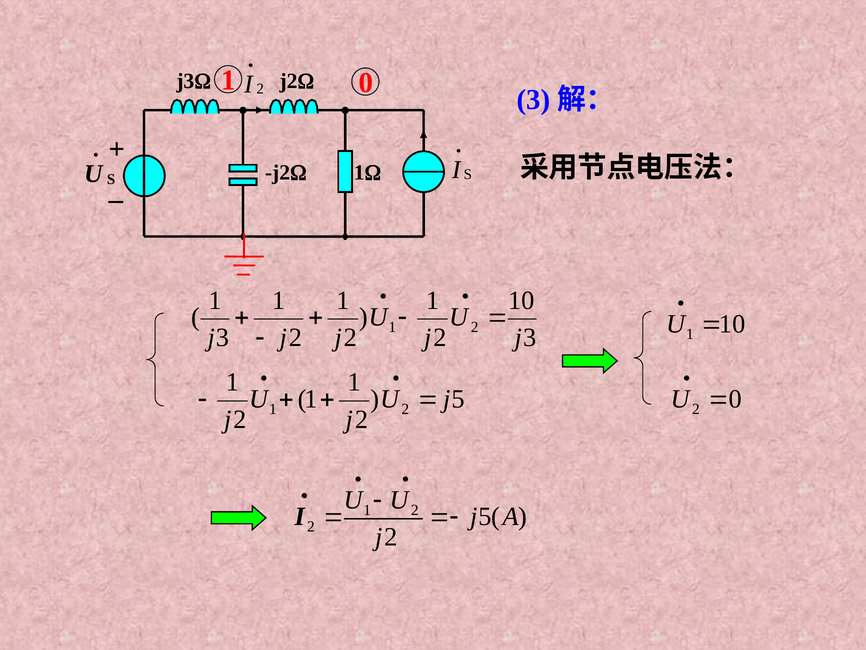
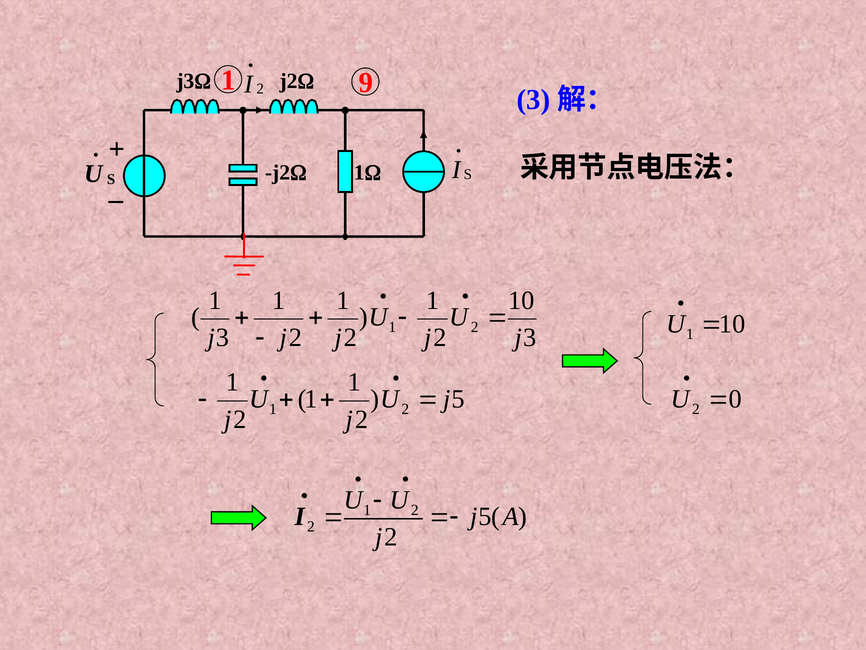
1 0: 0 -> 9
